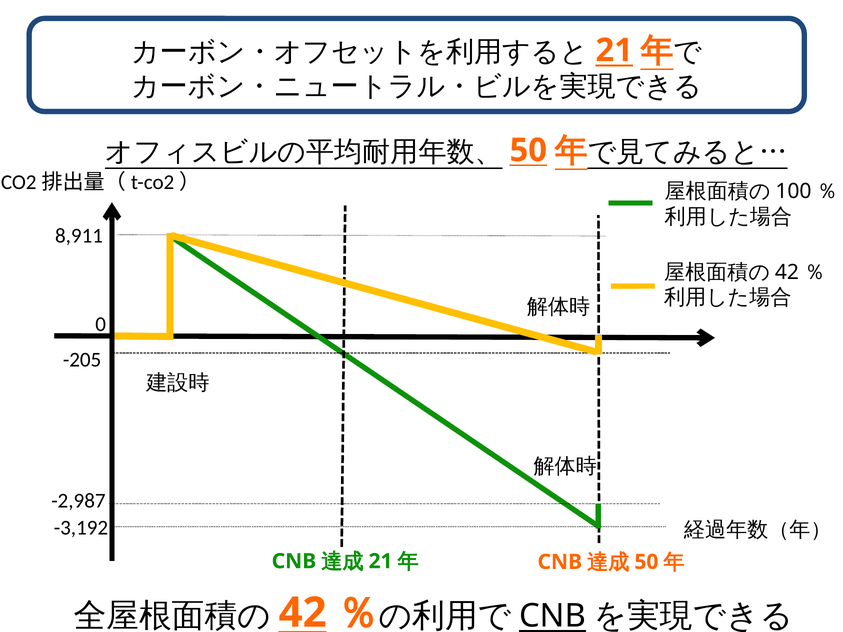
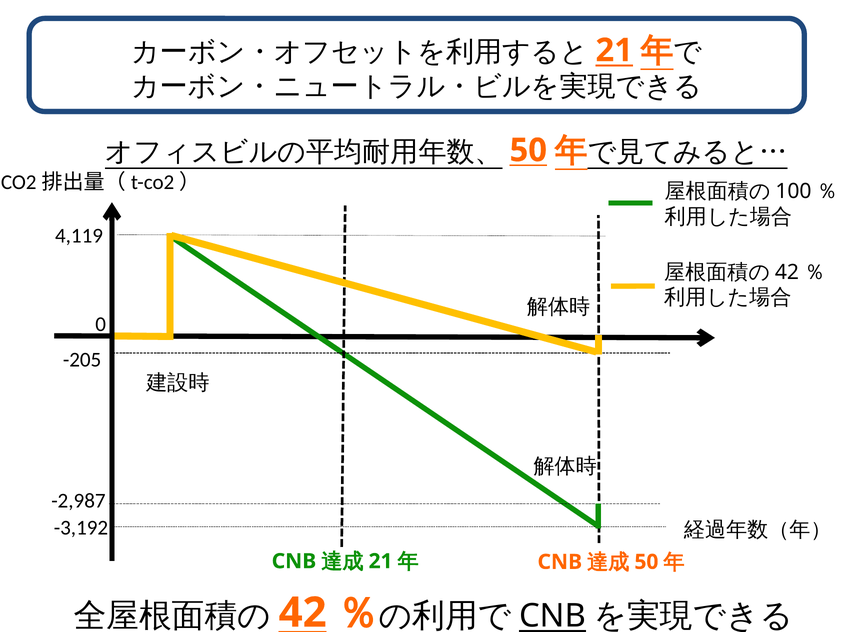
8,911: 8,911 -> 4,119
